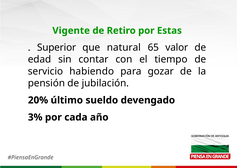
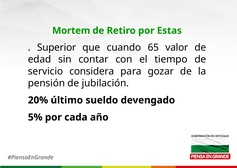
Vigente: Vigente -> Mortem
natural: natural -> cuando
habiendo: habiendo -> considera
3%: 3% -> 5%
